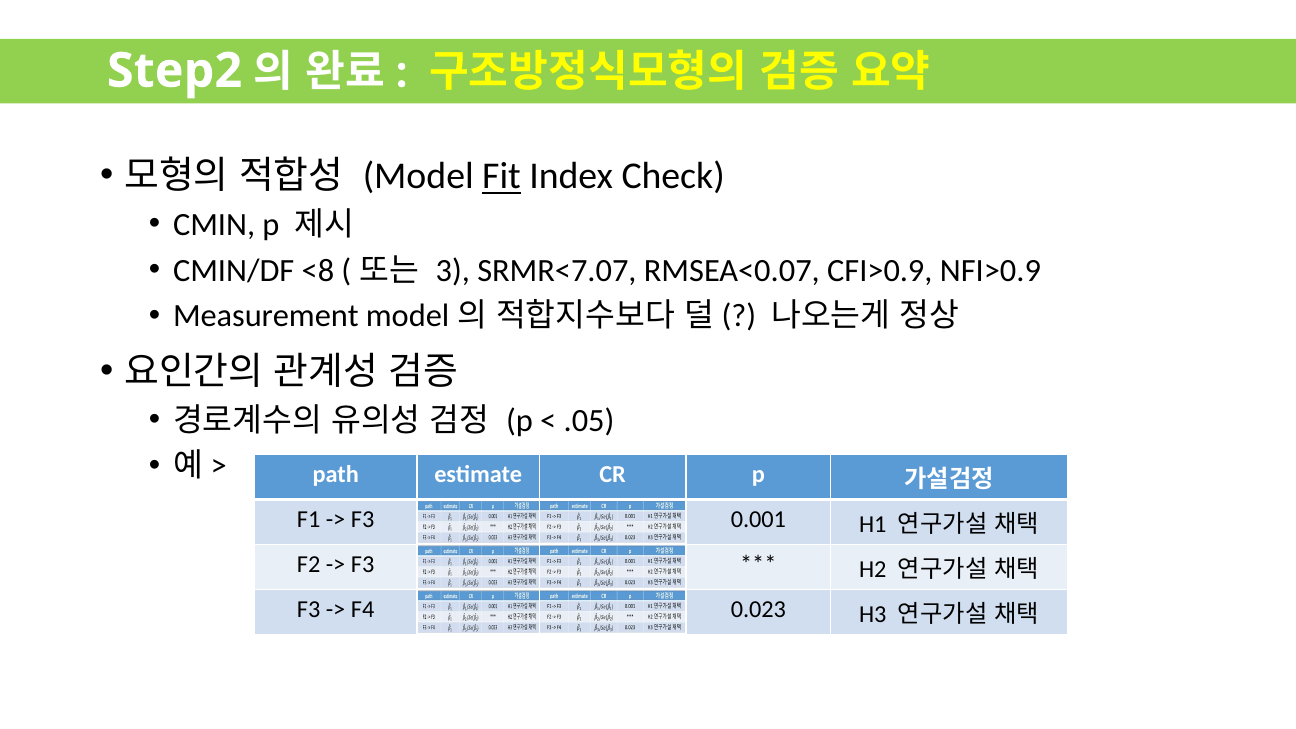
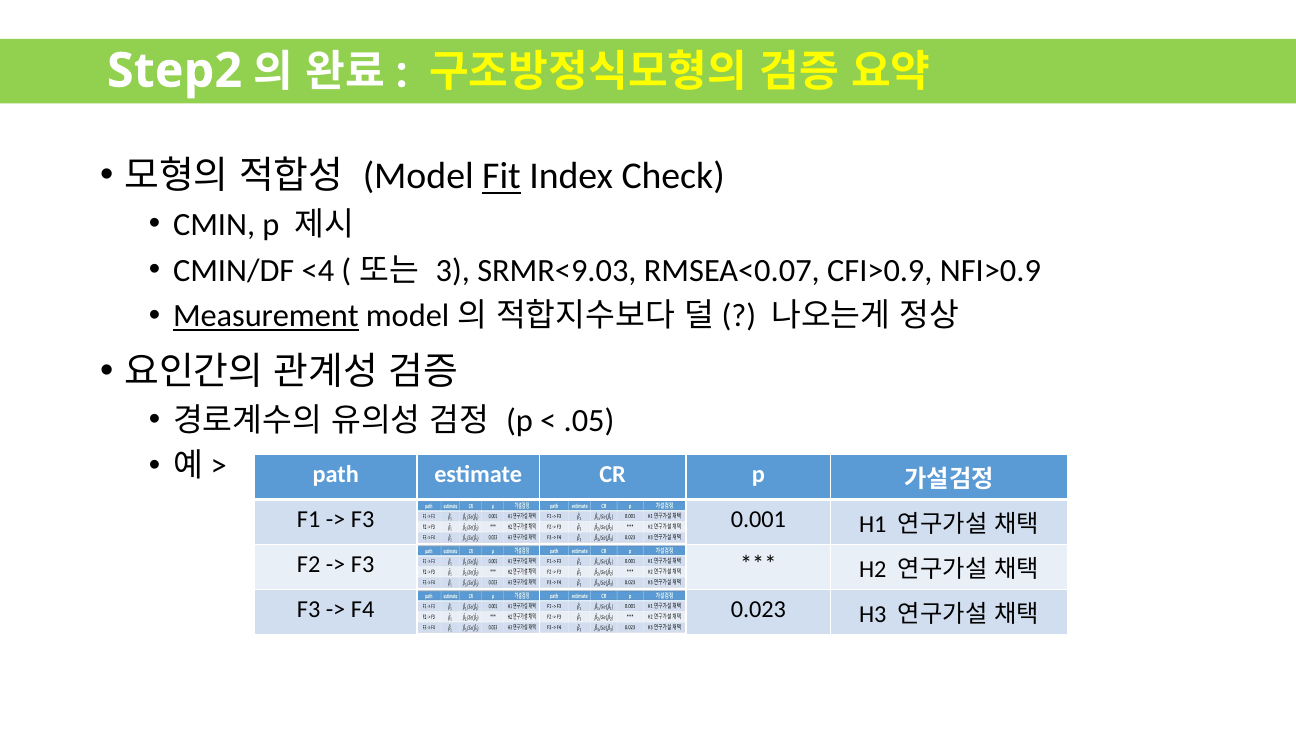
<8: <8 -> <4
SRMR<7.07: SRMR<7.07 -> SRMR<9.03
Measurement underline: none -> present
